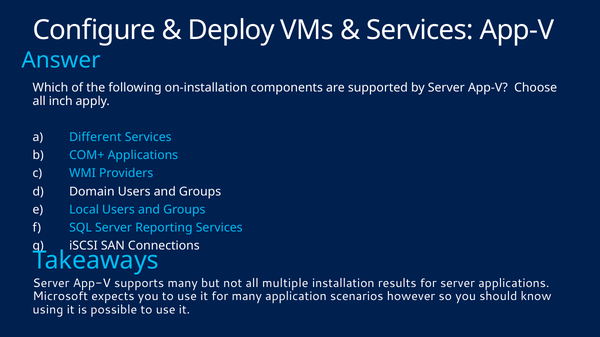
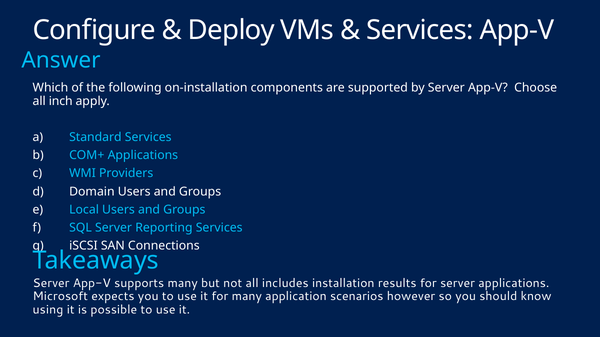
Different: Different -> Standard
multiple: multiple -> includes
